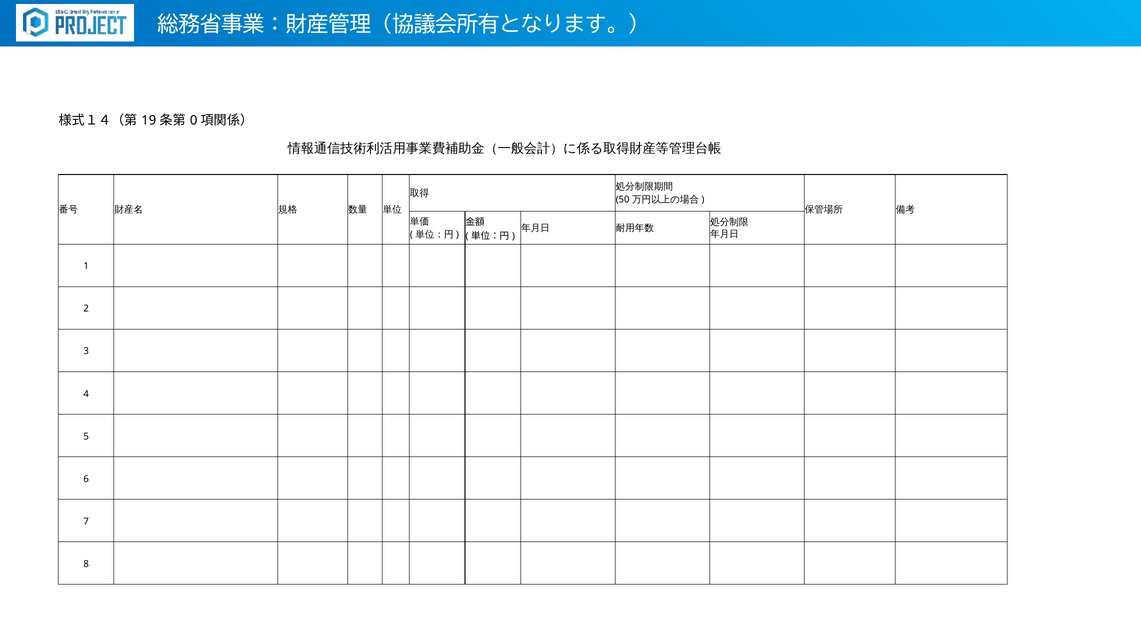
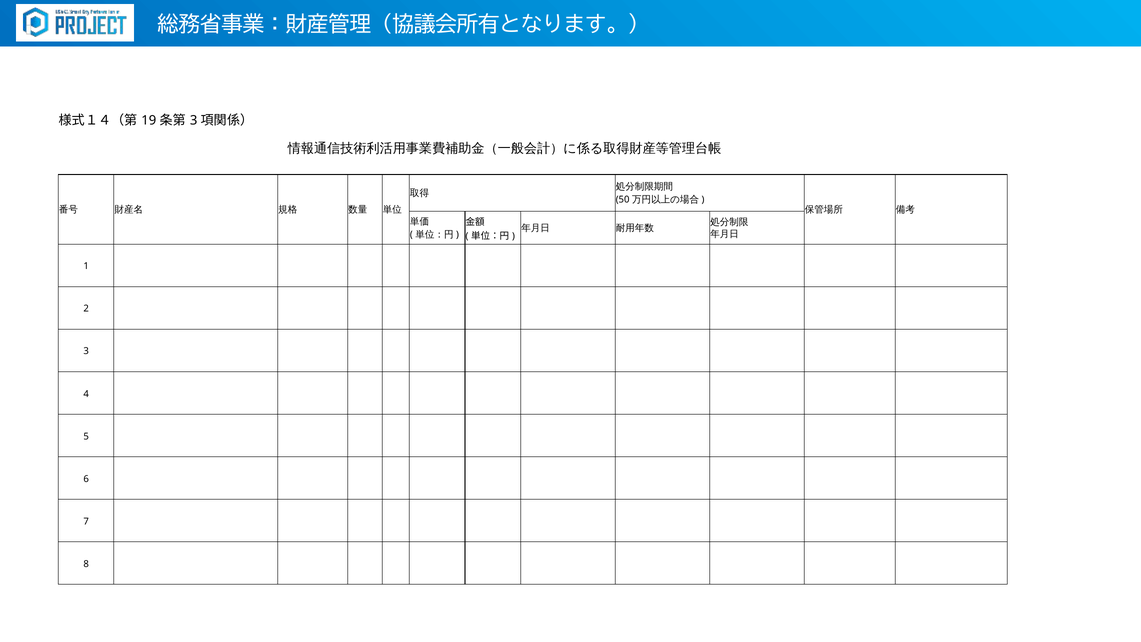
0 at (194, 120): 0 -> 3
